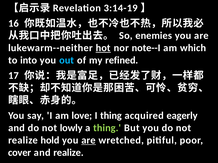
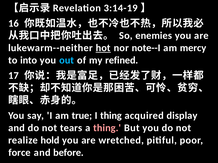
which: which -> mercy
love: love -> true
eagerly: eagerly -> display
lowly: lowly -> tears
thing at (107, 128) colour: light green -> pink
are at (89, 141) underline: present -> none
cover: cover -> force
and realize: realize -> before
